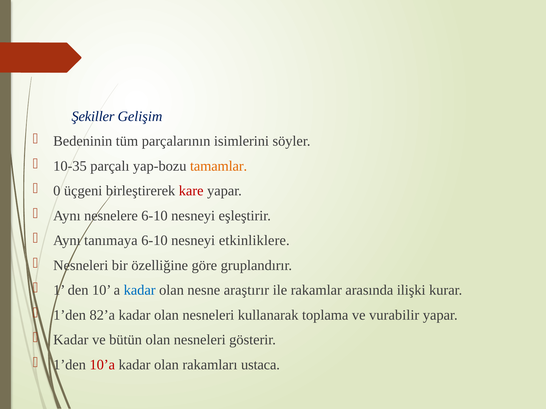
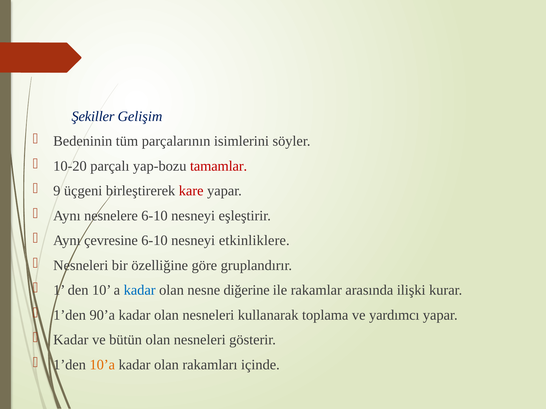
10-35: 10-35 -> 10-20
tamamlar colour: orange -> red
0: 0 -> 9
tanımaya: tanımaya -> çevresine
araştırır: araştırır -> diğerine
82’a: 82’a -> 90’a
vurabilir: vurabilir -> yardımcı
10’a colour: red -> orange
ustaca: ustaca -> içinde
